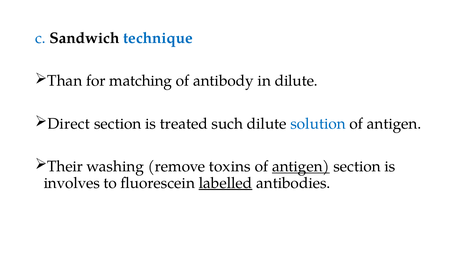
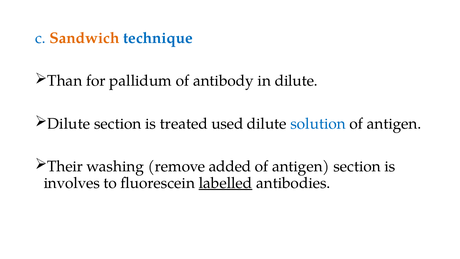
Sandwich colour: black -> orange
matching: matching -> pallidum
Direct at (69, 124): Direct -> Dilute
such: such -> used
toxins: toxins -> added
antigen at (301, 166) underline: present -> none
